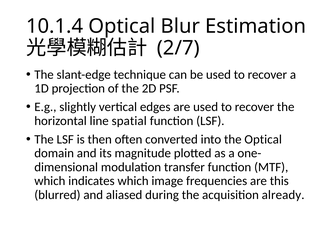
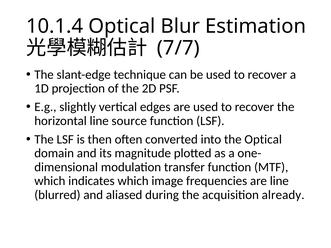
2/7: 2/7 -> 7/7
spatial: spatial -> source
are this: this -> line
